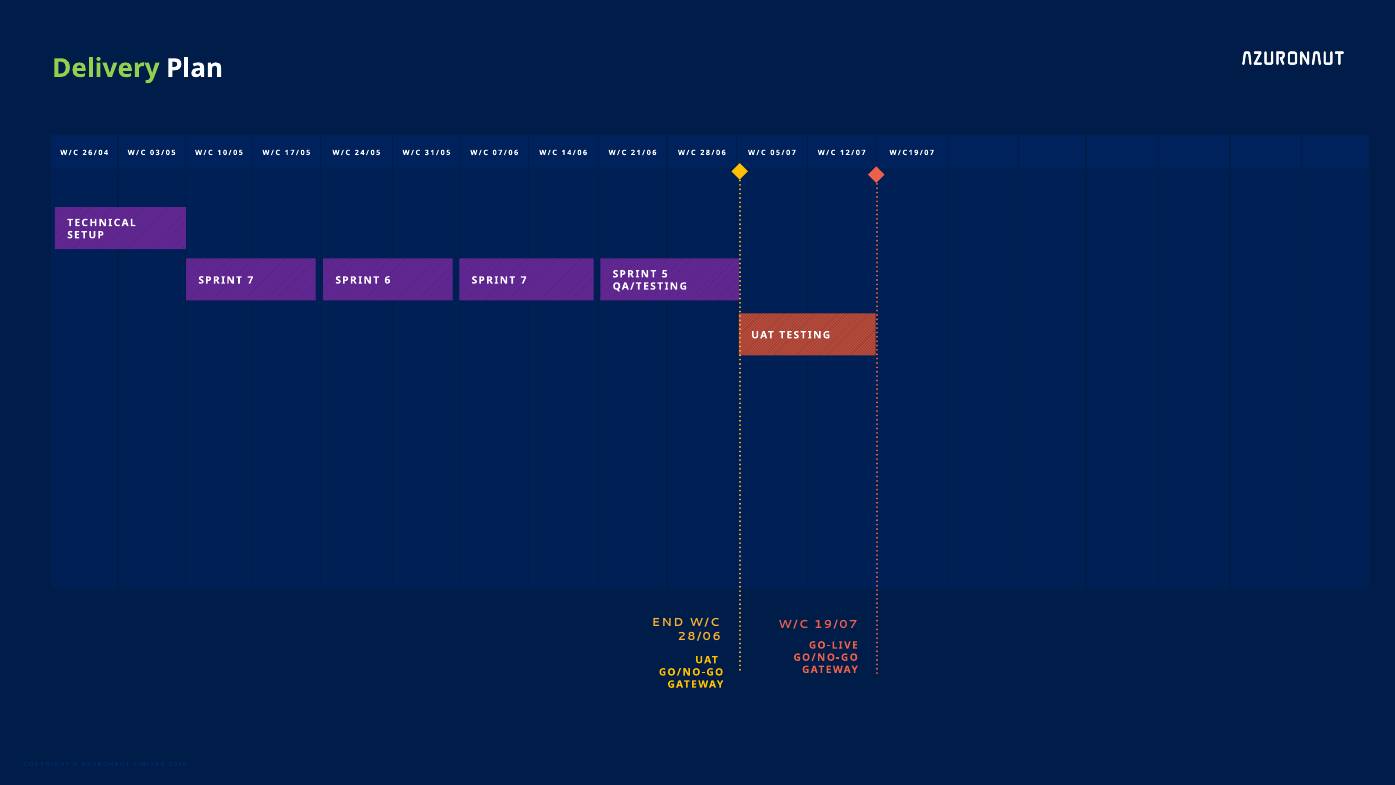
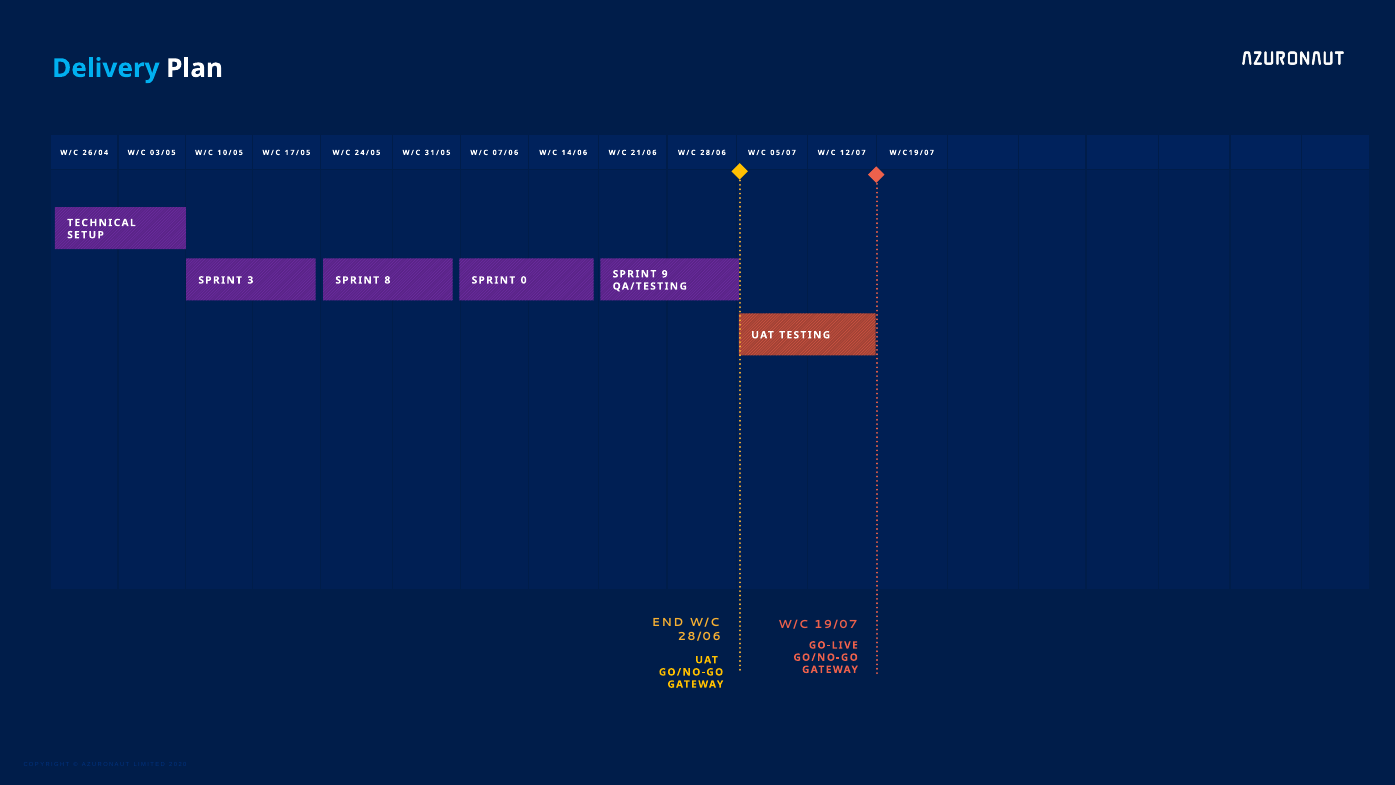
Delivery colour: light green -> light blue
5: 5 -> 9
7 at (250, 280): 7 -> 3
6: 6 -> 8
7 at (524, 280): 7 -> 0
